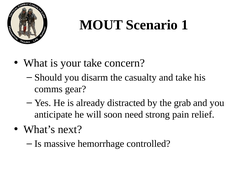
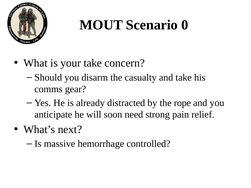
1: 1 -> 0
grab: grab -> rope
